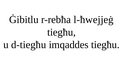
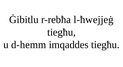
d-tiegħu: d-tiegħu -> d-hemm
